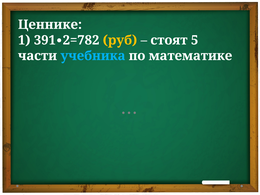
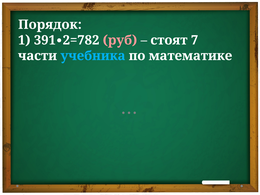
Ценнике: Ценнике -> Порядок
руб colour: yellow -> pink
5: 5 -> 7
